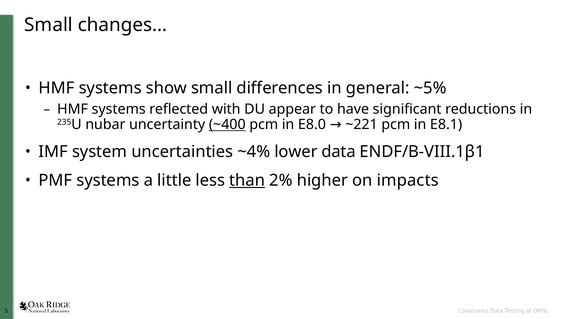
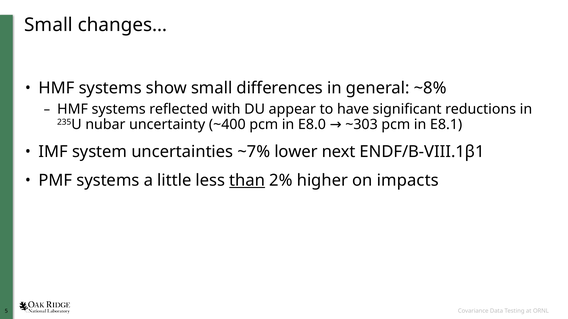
~5%: ~5% -> ~8%
~400 underline: present -> none
~221: ~221 -> ~303
~4%: ~4% -> ~7%
lower data: data -> next
